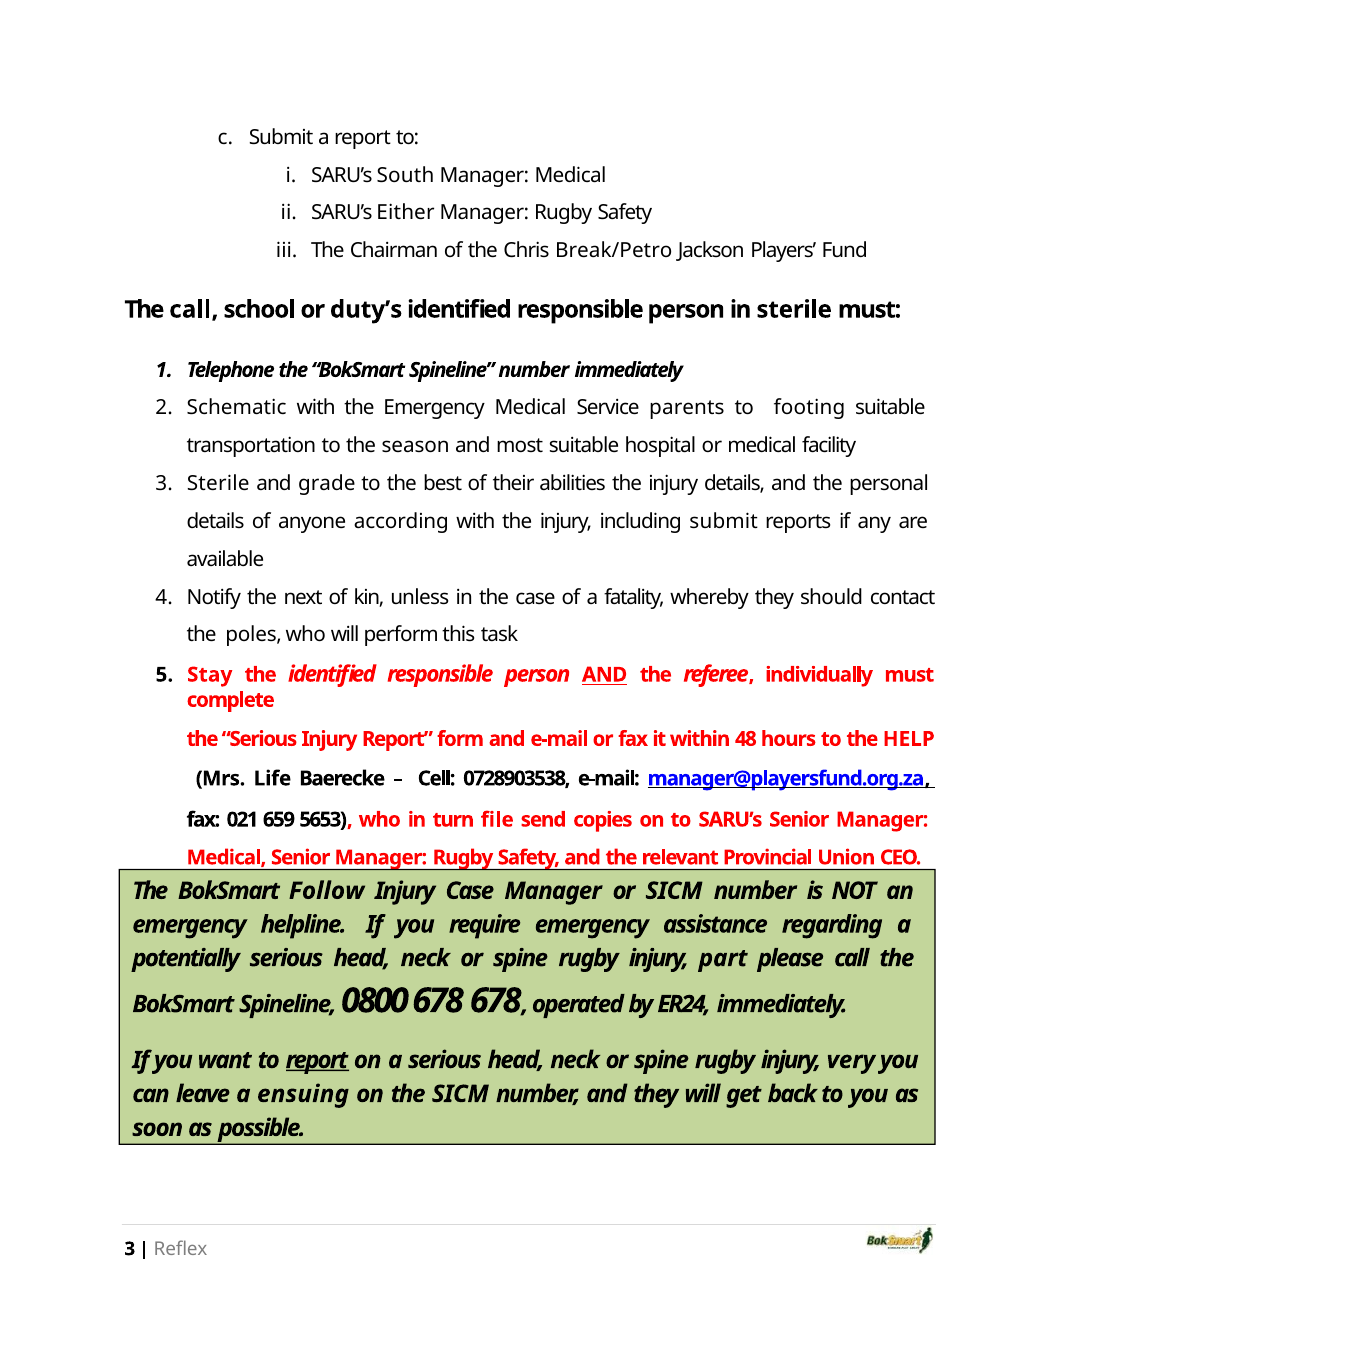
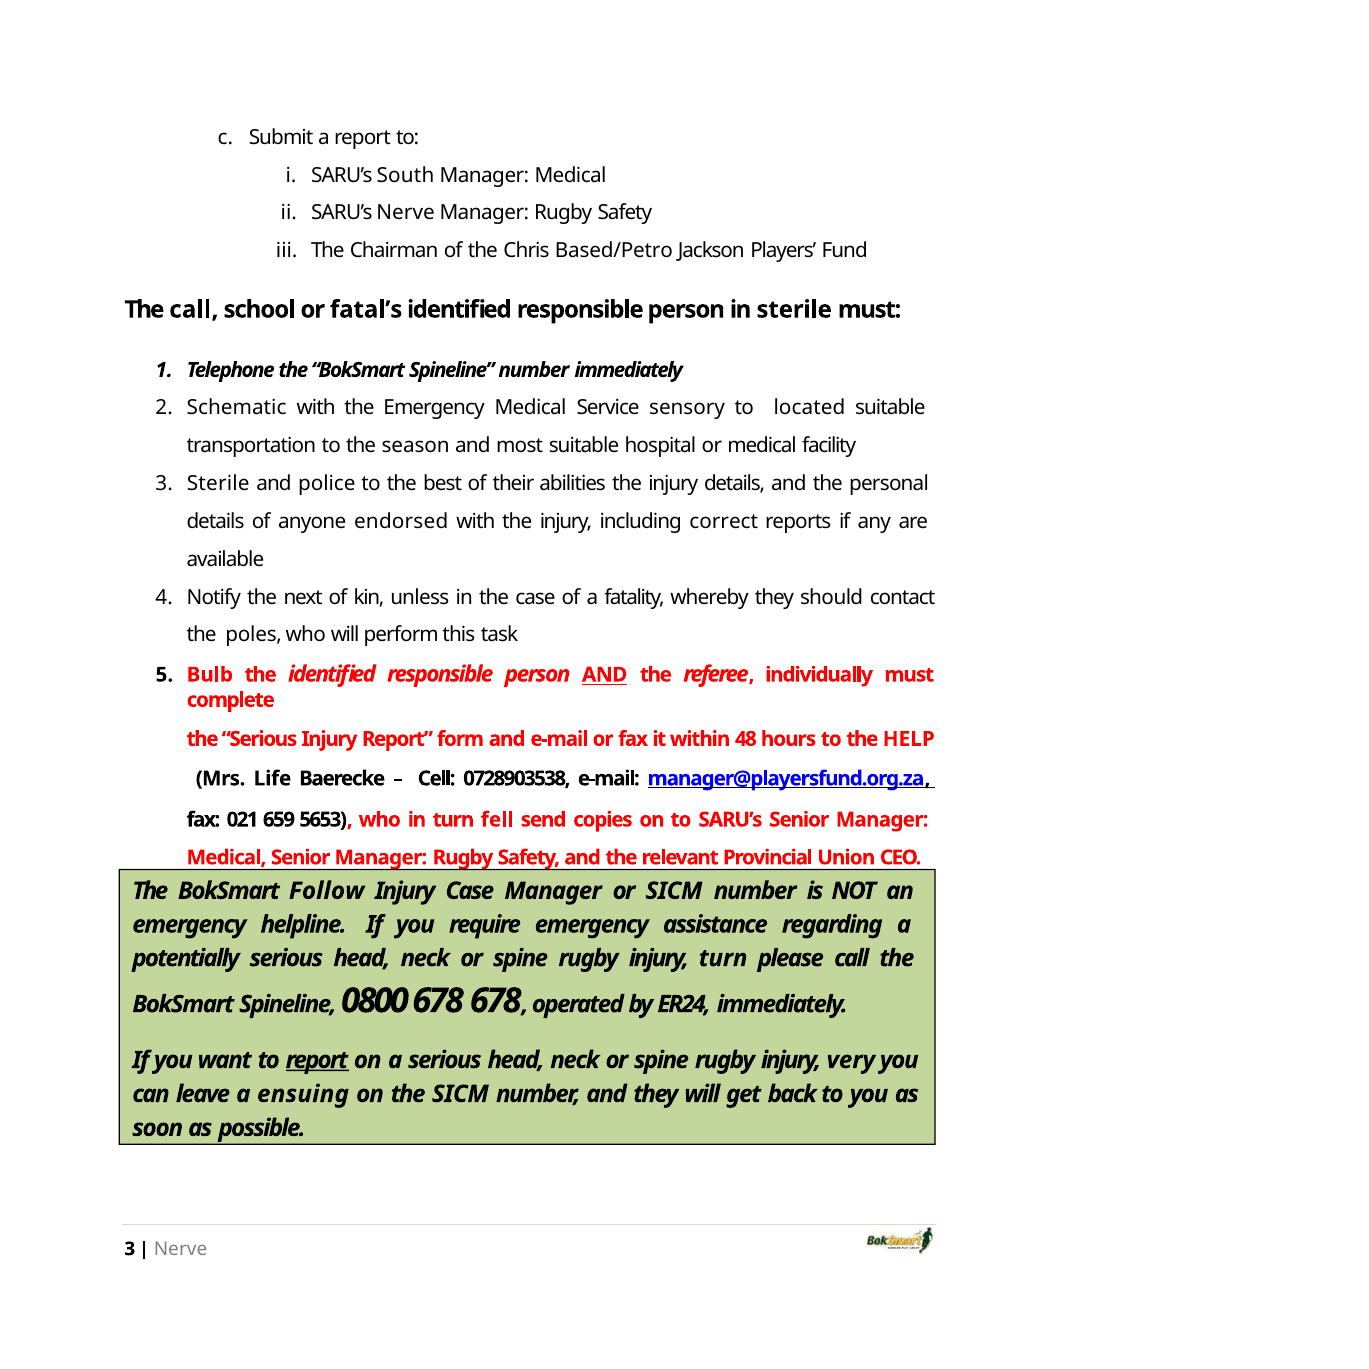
SARU’s Either: Either -> Nerve
Break/Petro: Break/Petro -> Based/Petro
duty’s: duty’s -> fatal’s
parents: parents -> sensory
footing: footing -> located
grade: grade -> police
according: according -> endorsed
including submit: submit -> correct
Stay: Stay -> Bulb
file: file -> fell
injury part: part -> turn
Reflex at (181, 1249): Reflex -> Nerve
